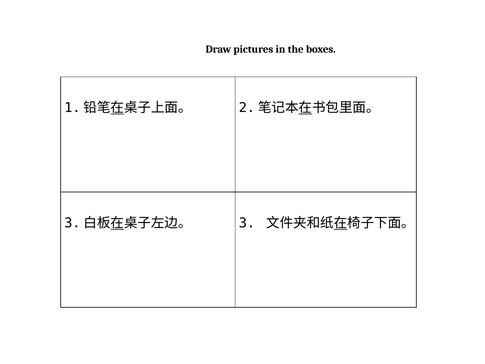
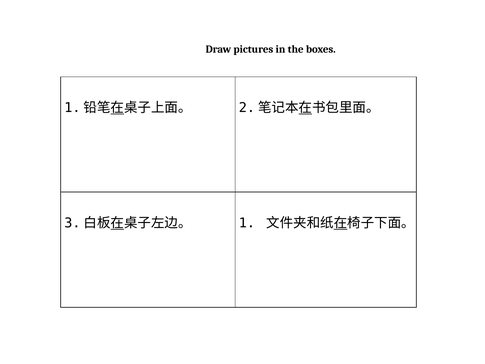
3: 3 -> 1
